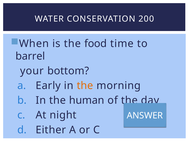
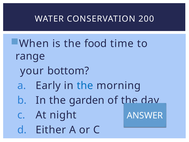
barrel: barrel -> range
the at (85, 85) colour: orange -> blue
human: human -> garden
